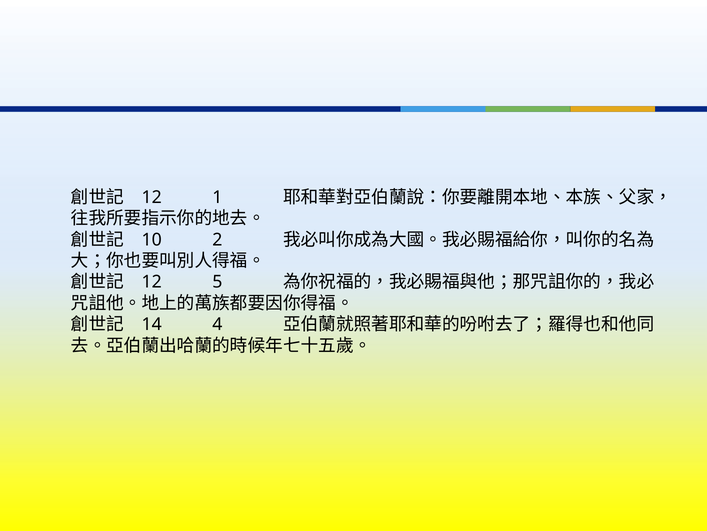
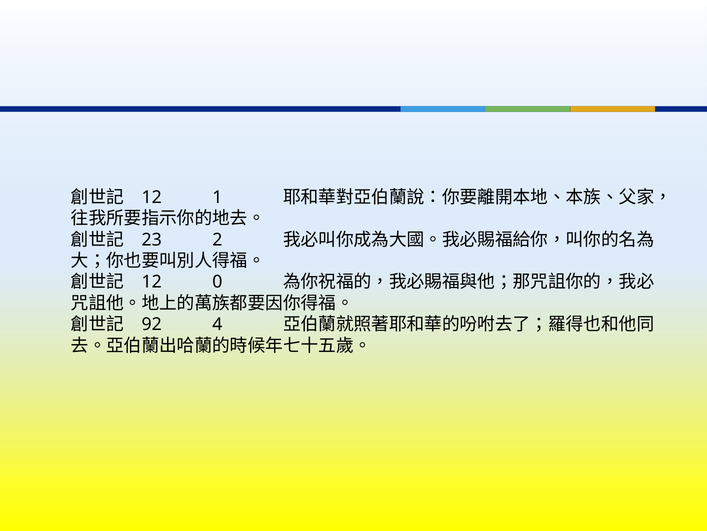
10: 10 -> 23
5: 5 -> 0
14: 14 -> 92
